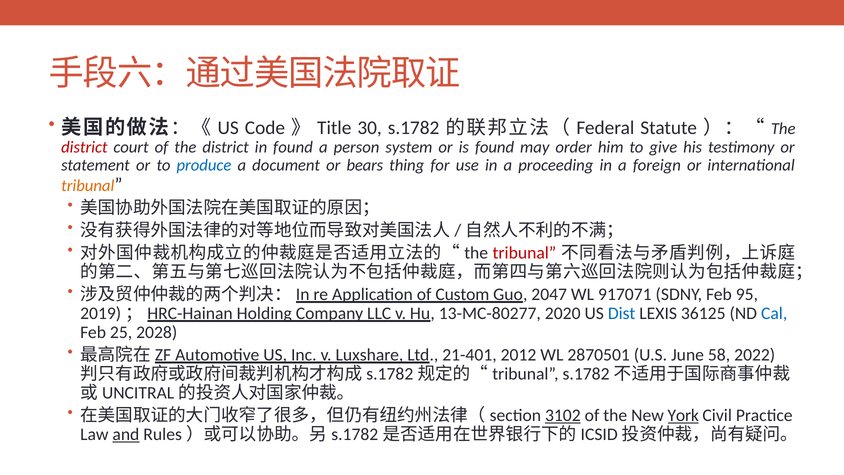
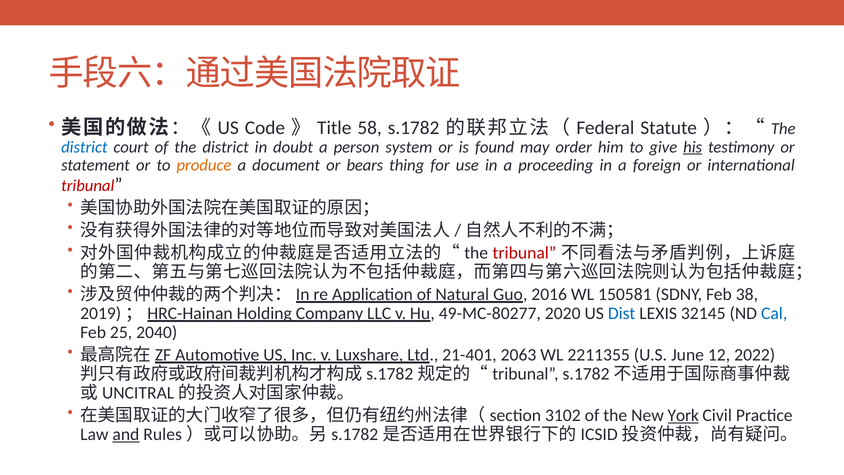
30: 30 -> 58
district at (84, 147) colour: red -> blue
in found: found -> doubt
his underline: none -> present
produce colour: blue -> orange
tribunal at (88, 186) colour: orange -> red
Custom: Custom -> Natural
2047: 2047 -> 2016
917071: 917071 -> 150581
95: 95 -> 38
13-MC-80277: 13-MC-80277 -> 49-MC-80277
36125: 36125 -> 32145
2028: 2028 -> 2040
2012: 2012 -> 2063
2870501: 2870501 -> 2211355
58: 58 -> 12
3102 underline: present -> none
